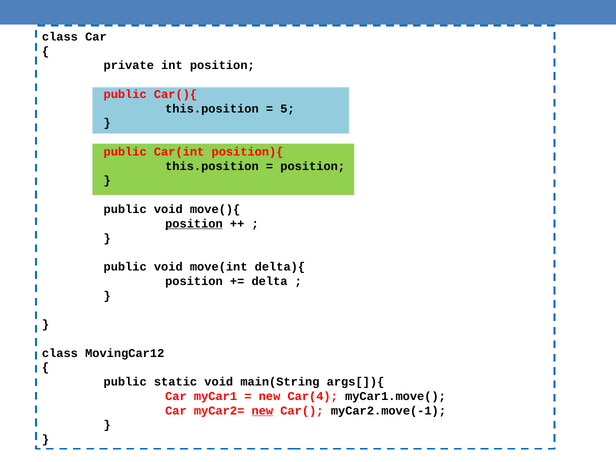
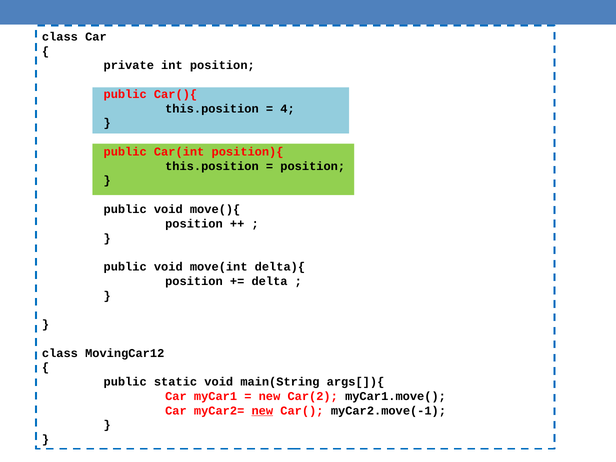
5: 5 -> 4
position at (194, 224) underline: present -> none
Car(4: Car(4 -> Car(2
